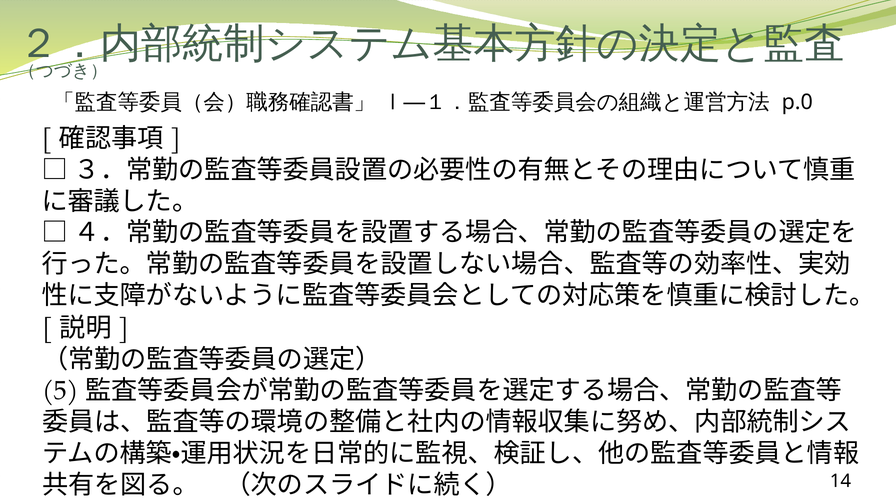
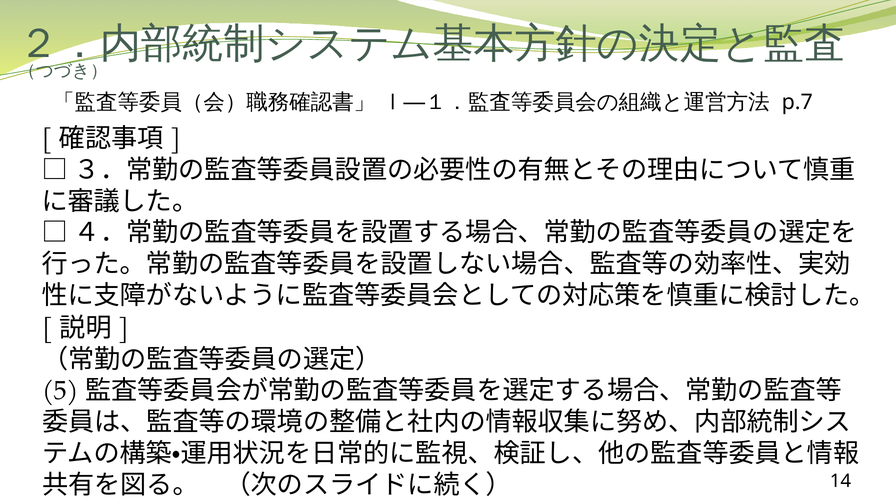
p.0: p.0 -> p.7
